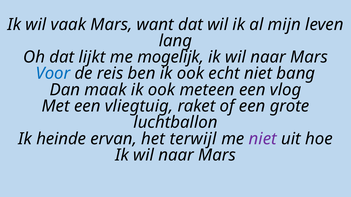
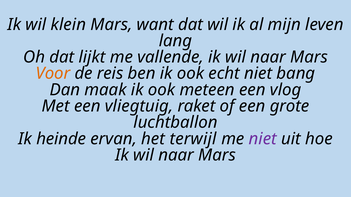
vaak: vaak -> klein
mogelijk: mogelijk -> vallende
Voor colour: blue -> orange
